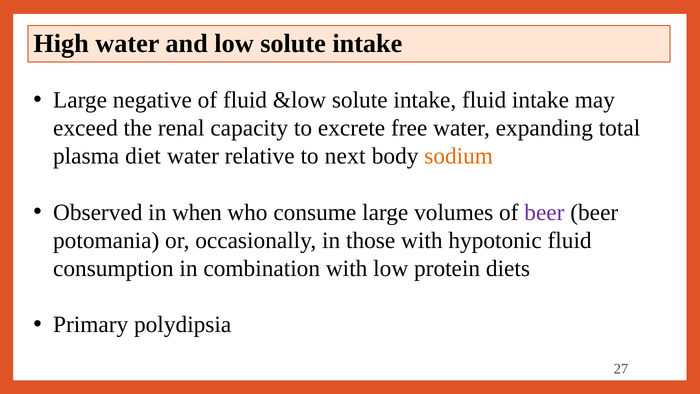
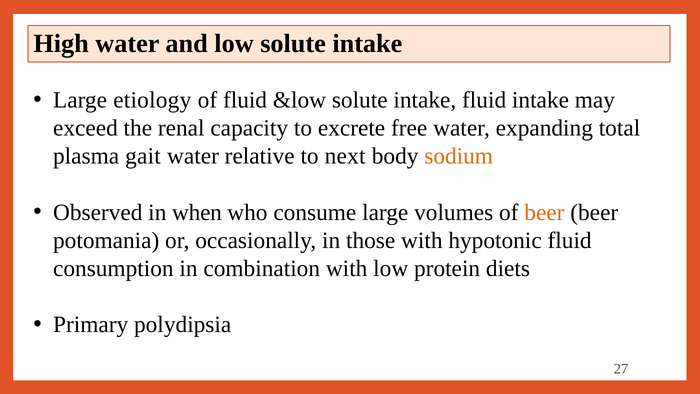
negative: negative -> etiology
diet: diet -> gait
beer at (544, 212) colour: purple -> orange
